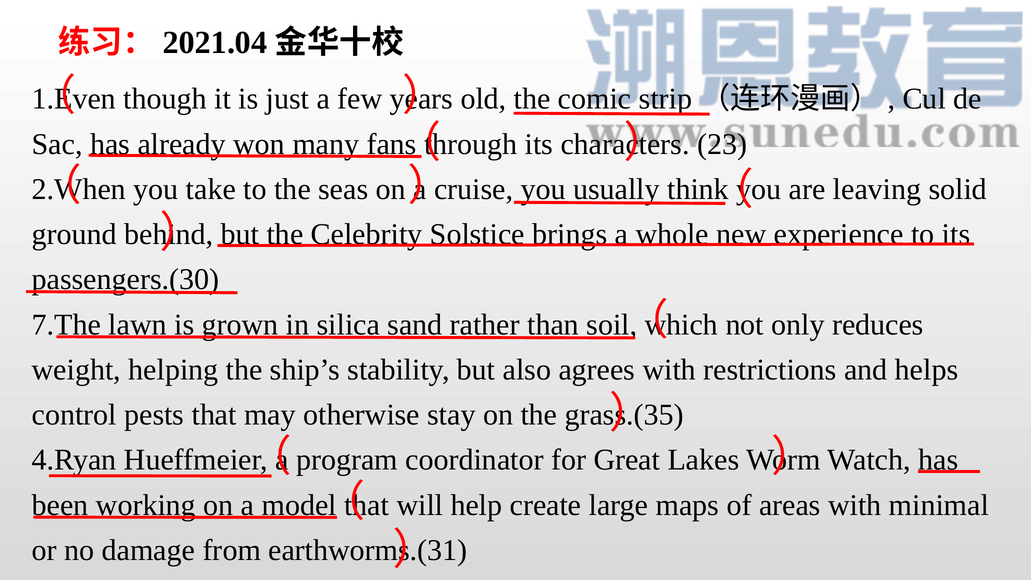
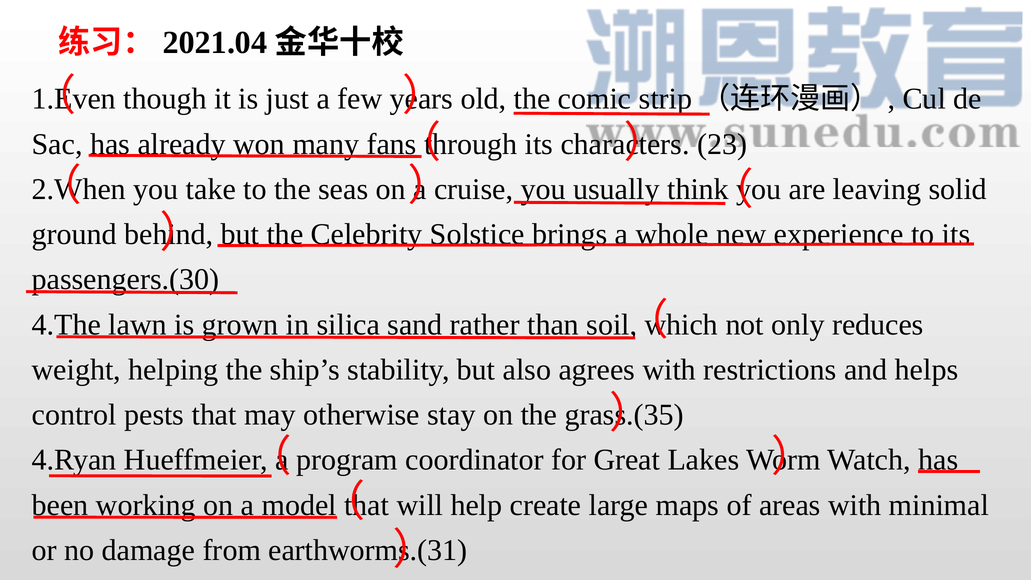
7.The: 7.The -> 4.The
